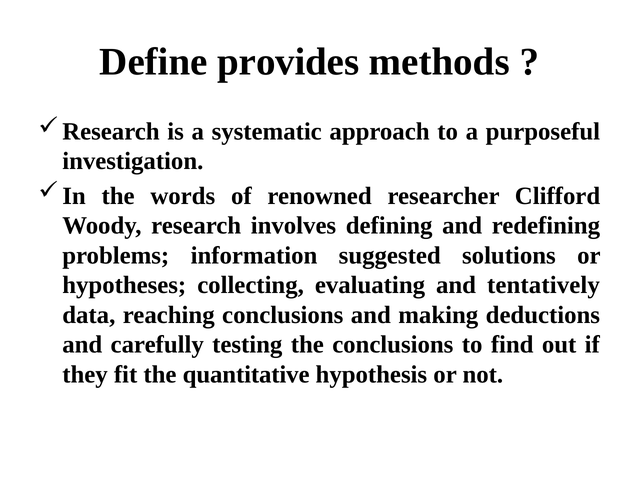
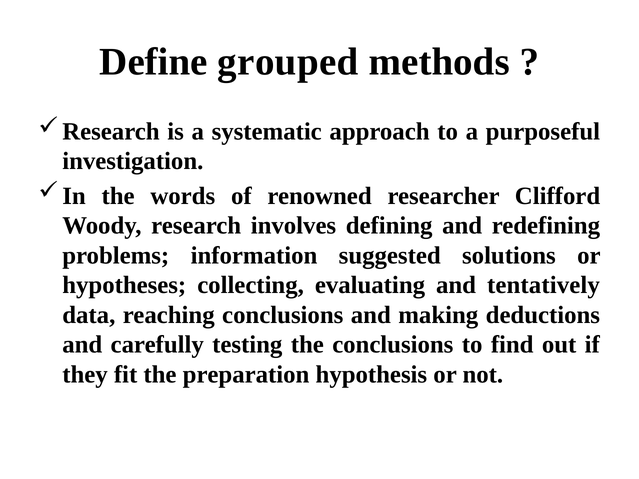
provides: provides -> grouped
quantitative: quantitative -> preparation
